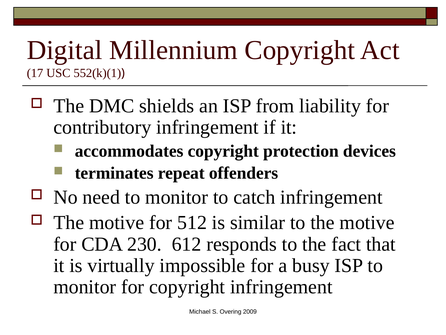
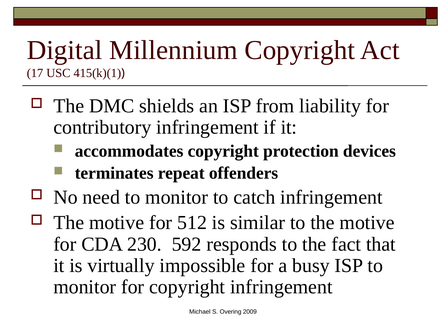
552(k)(1: 552(k)(1 -> 415(k)(1
612: 612 -> 592
